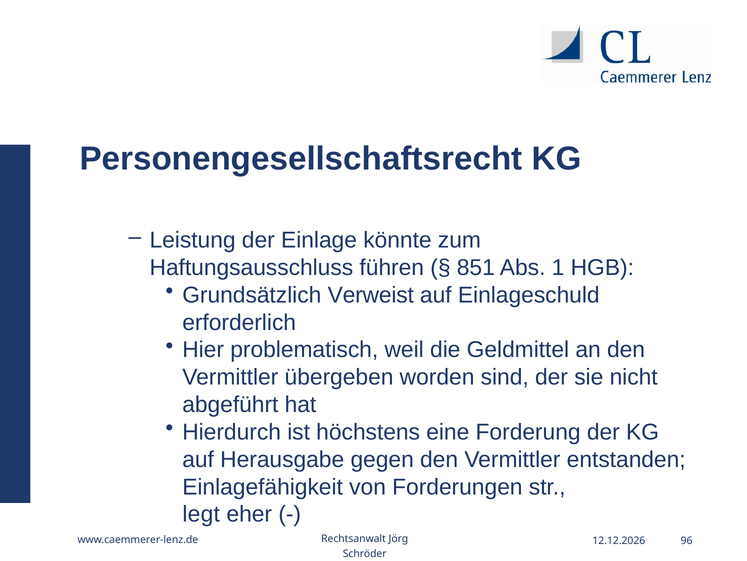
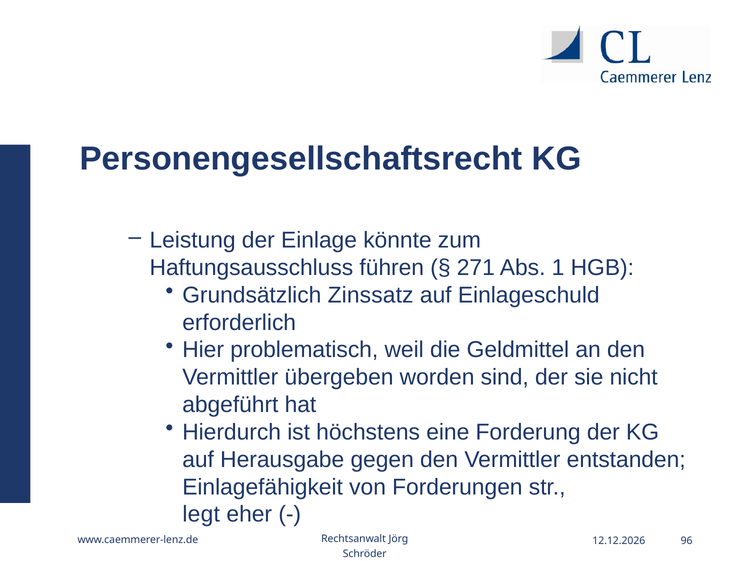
851: 851 -> 271
Verweist: Verweist -> Zinssatz
